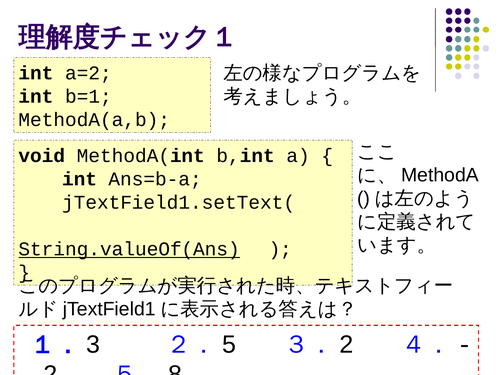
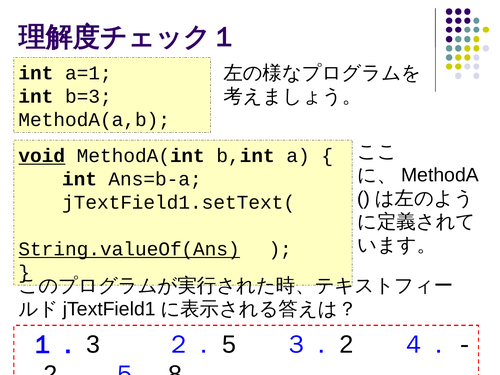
a=2: a=2 -> a=1
b=1: b=1 -> b=3
void underline: none -> present
